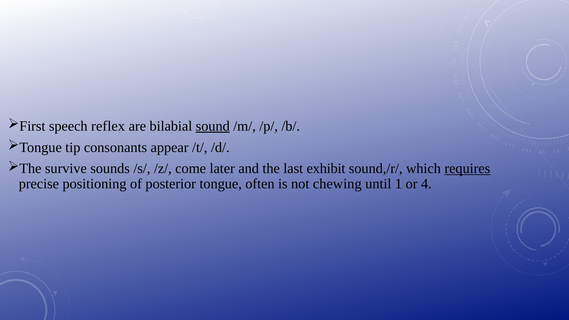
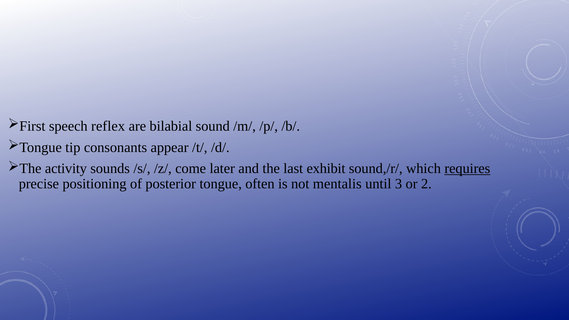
sound underline: present -> none
survive: survive -> activity
chewing: chewing -> mentalis
1: 1 -> 3
4: 4 -> 2
